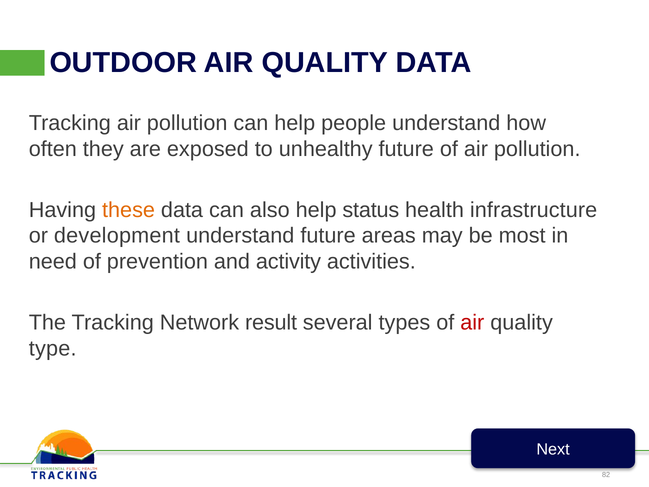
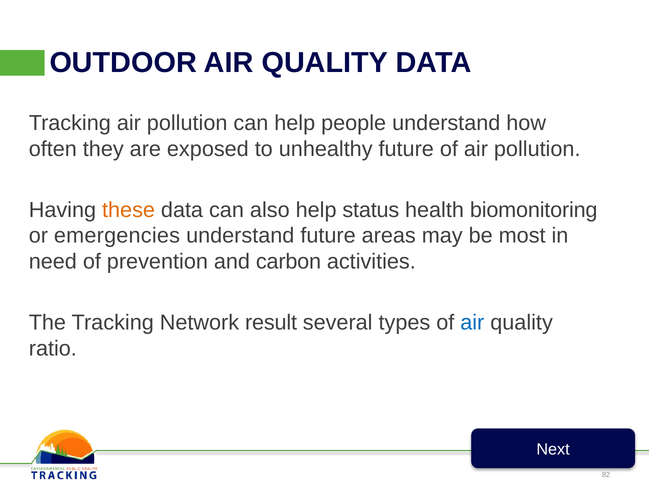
infrastructure: infrastructure -> biomonitoring
development: development -> emergencies
activity: activity -> carbon
air at (472, 322) colour: red -> blue
type: type -> ratio
